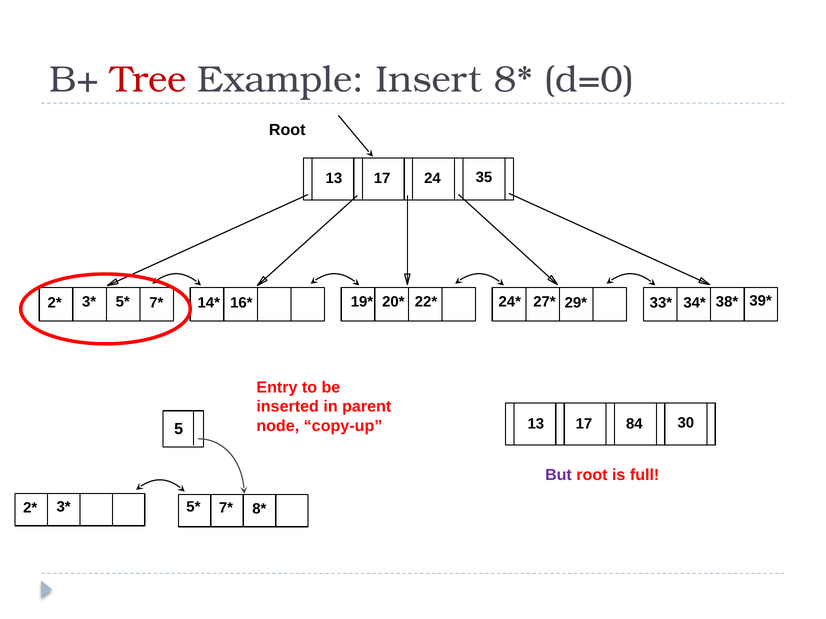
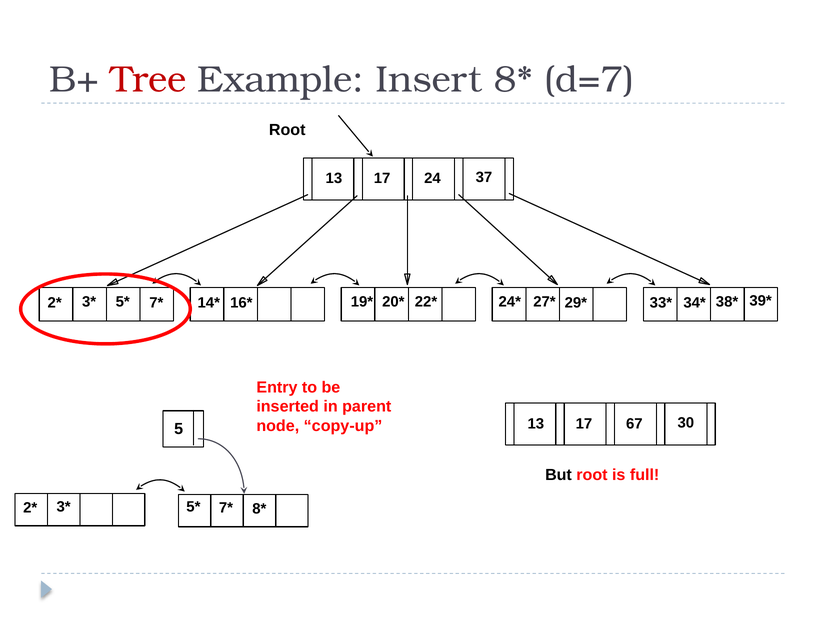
d=0: d=0 -> d=7
35: 35 -> 37
84: 84 -> 67
But colour: purple -> black
